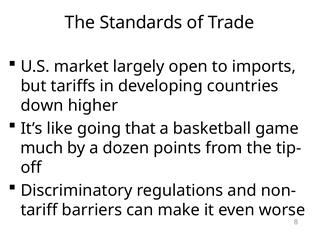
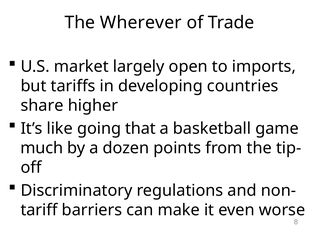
Standards: Standards -> Wherever
down: down -> share
